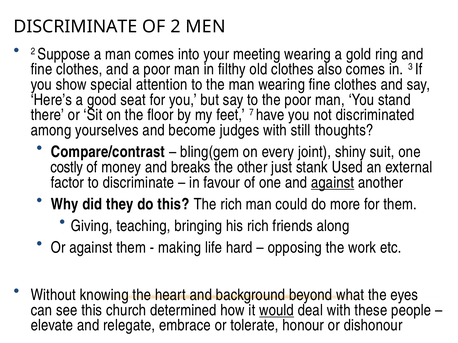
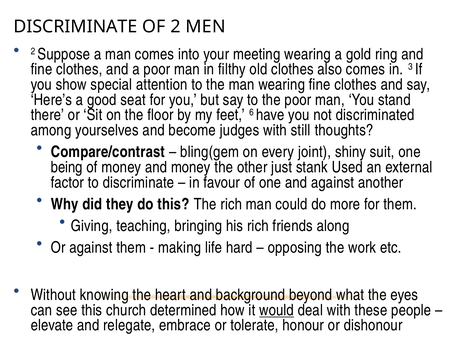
7: 7 -> 6
costly: costly -> being
and breaks: breaks -> money
against at (333, 183) underline: present -> none
